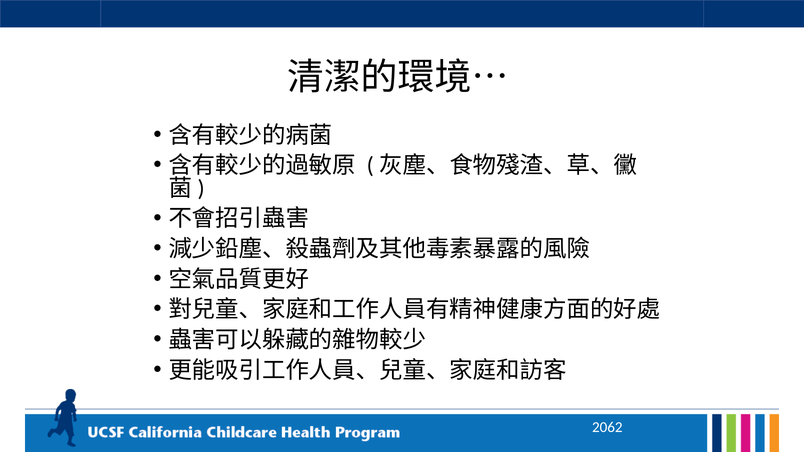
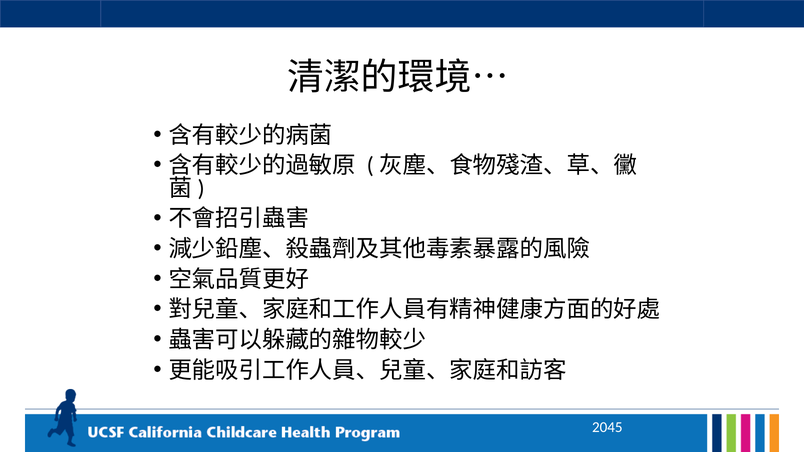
2062: 2062 -> 2045
